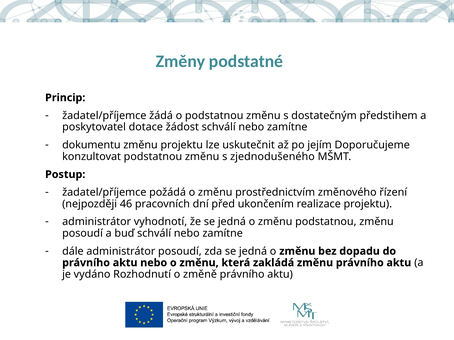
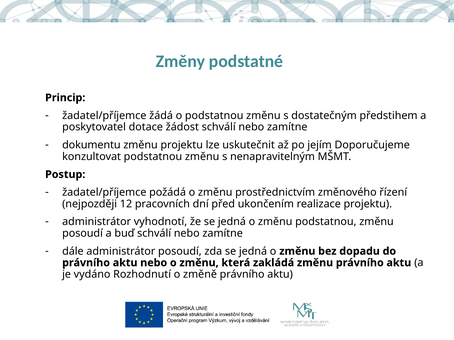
zjednodušeného: zjednodušeného -> nenapravitelným
46: 46 -> 12
